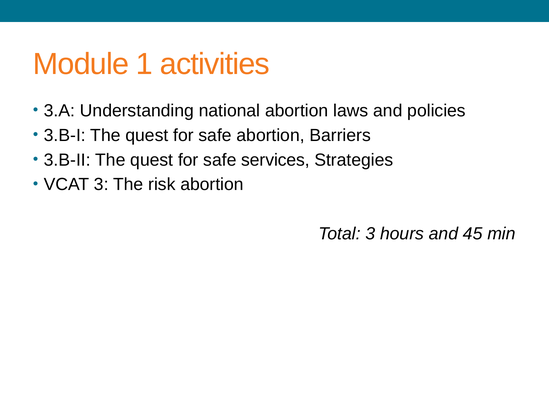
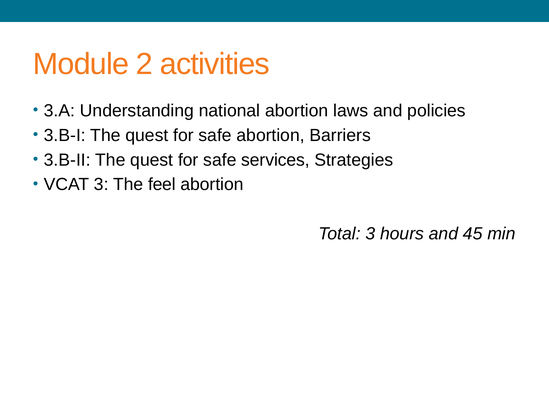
1: 1 -> 2
risk: risk -> feel
